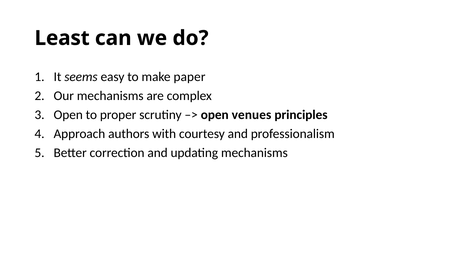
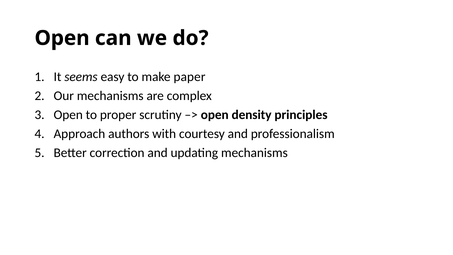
Least at (62, 38): Least -> Open
venues: venues -> density
